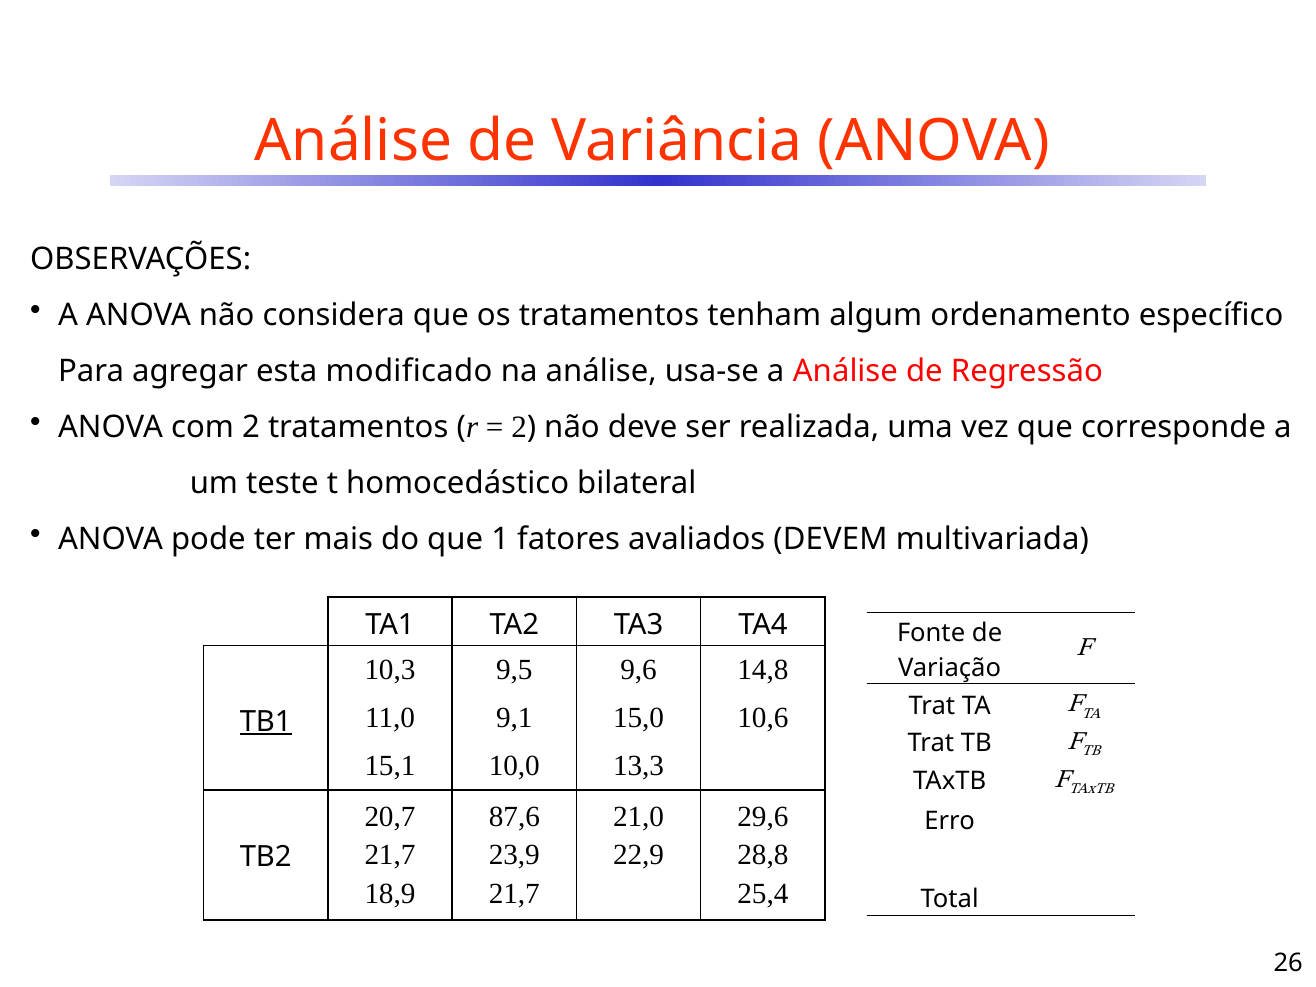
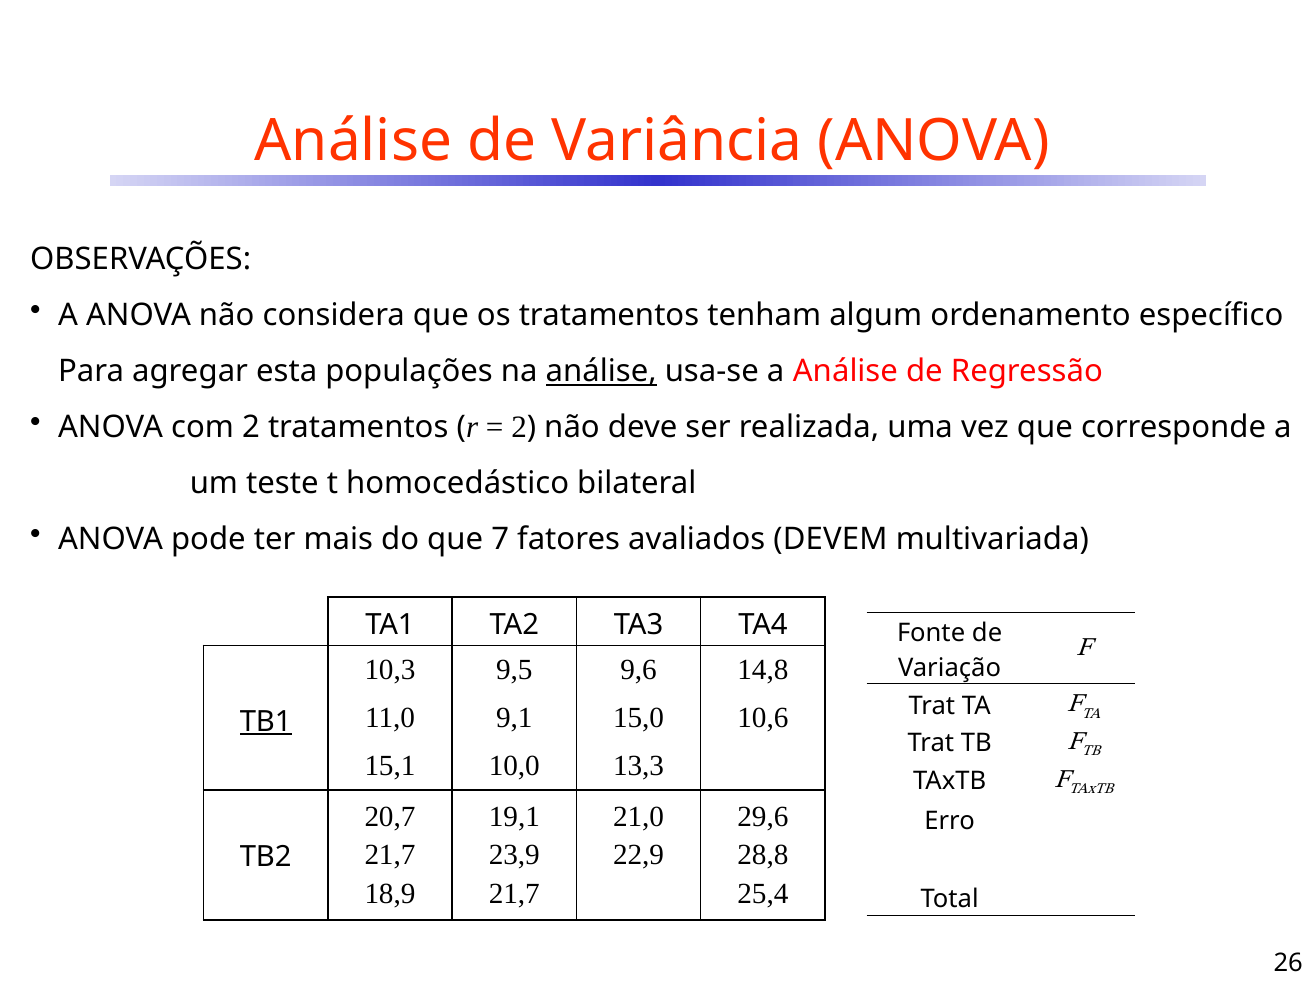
modificado: modificado -> populações
análise at (601, 371) underline: none -> present
1: 1 -> 7
87,6: 87,6 -> 19,1
